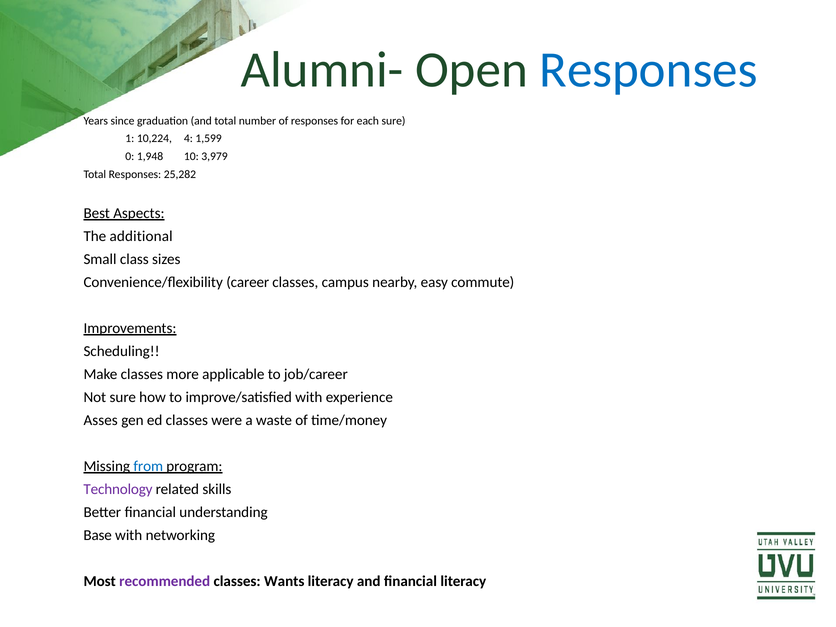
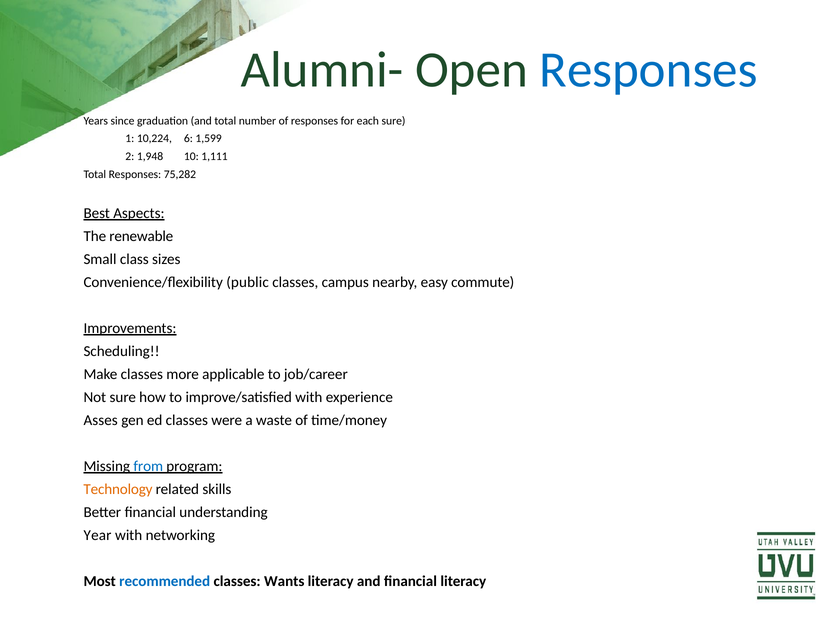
4: 4 -> 6
0: 0 -> 2
3,979: 3,979 -> 1,111
25,282: 25,282 -> 75,282
additional: additional -> renewable
career: career -> public
Technology colour: purple -> orange
Base: Base -> Year
recommended colour: purple -> blue
